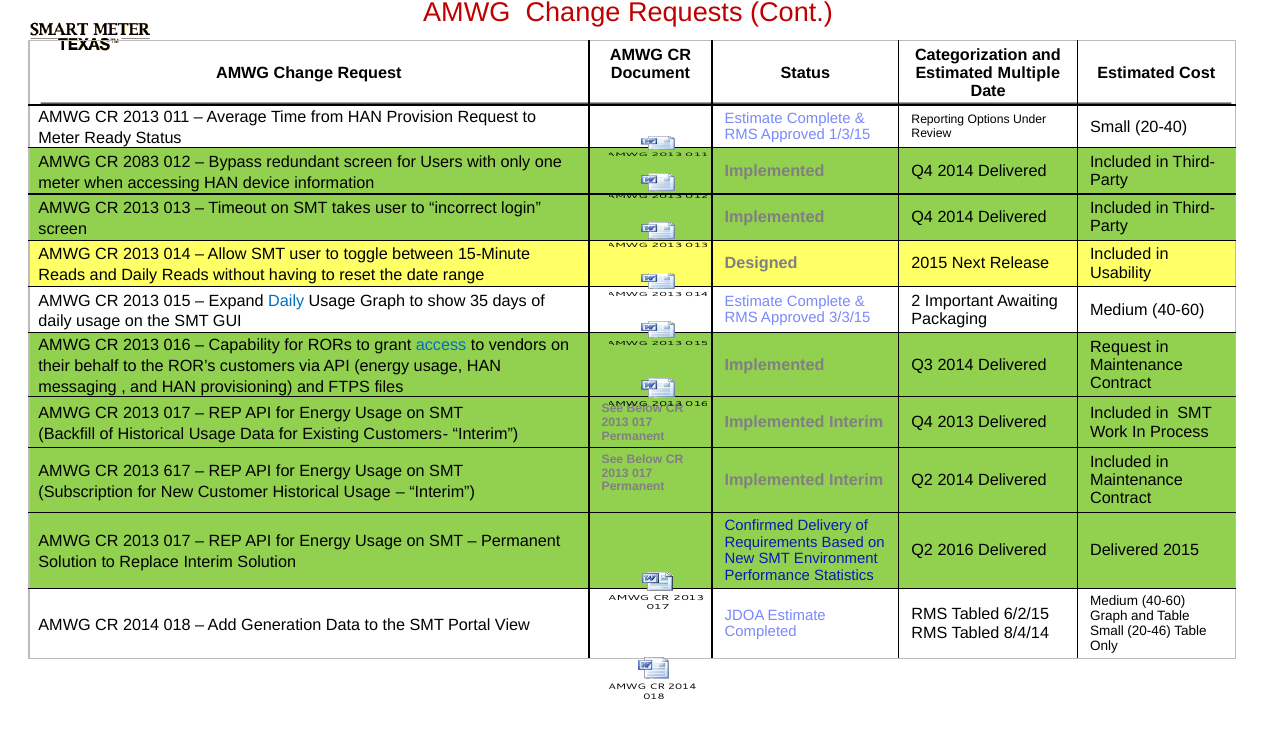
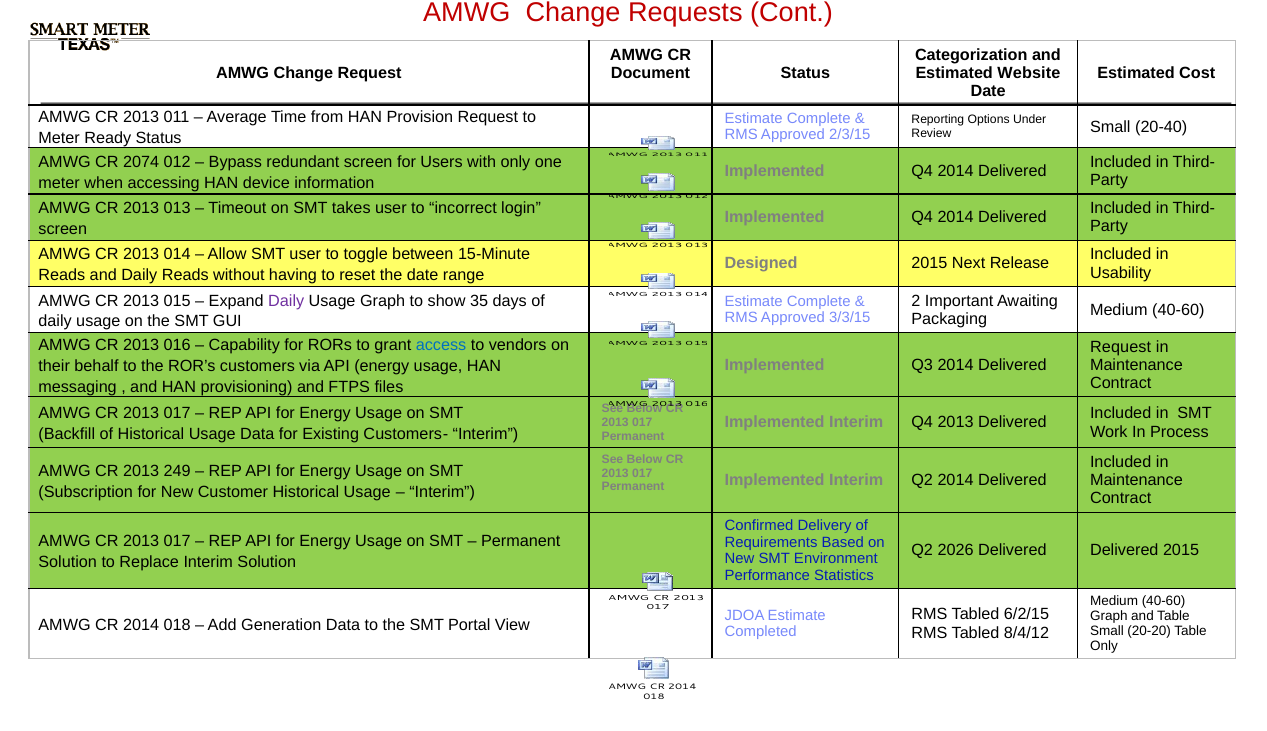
Multiple: Multiple -> Website
1/3/15: 1/3/15 -> 2/3/15
2083: 2083 -> 2074
Daily at (286, 301) colour: blue -> purple
617: 617 -> 249
2016: 2016 -> 2026
20-46: 20-46 -> 20-20
8/4/14: 8/4/14 -> 8/4/12
